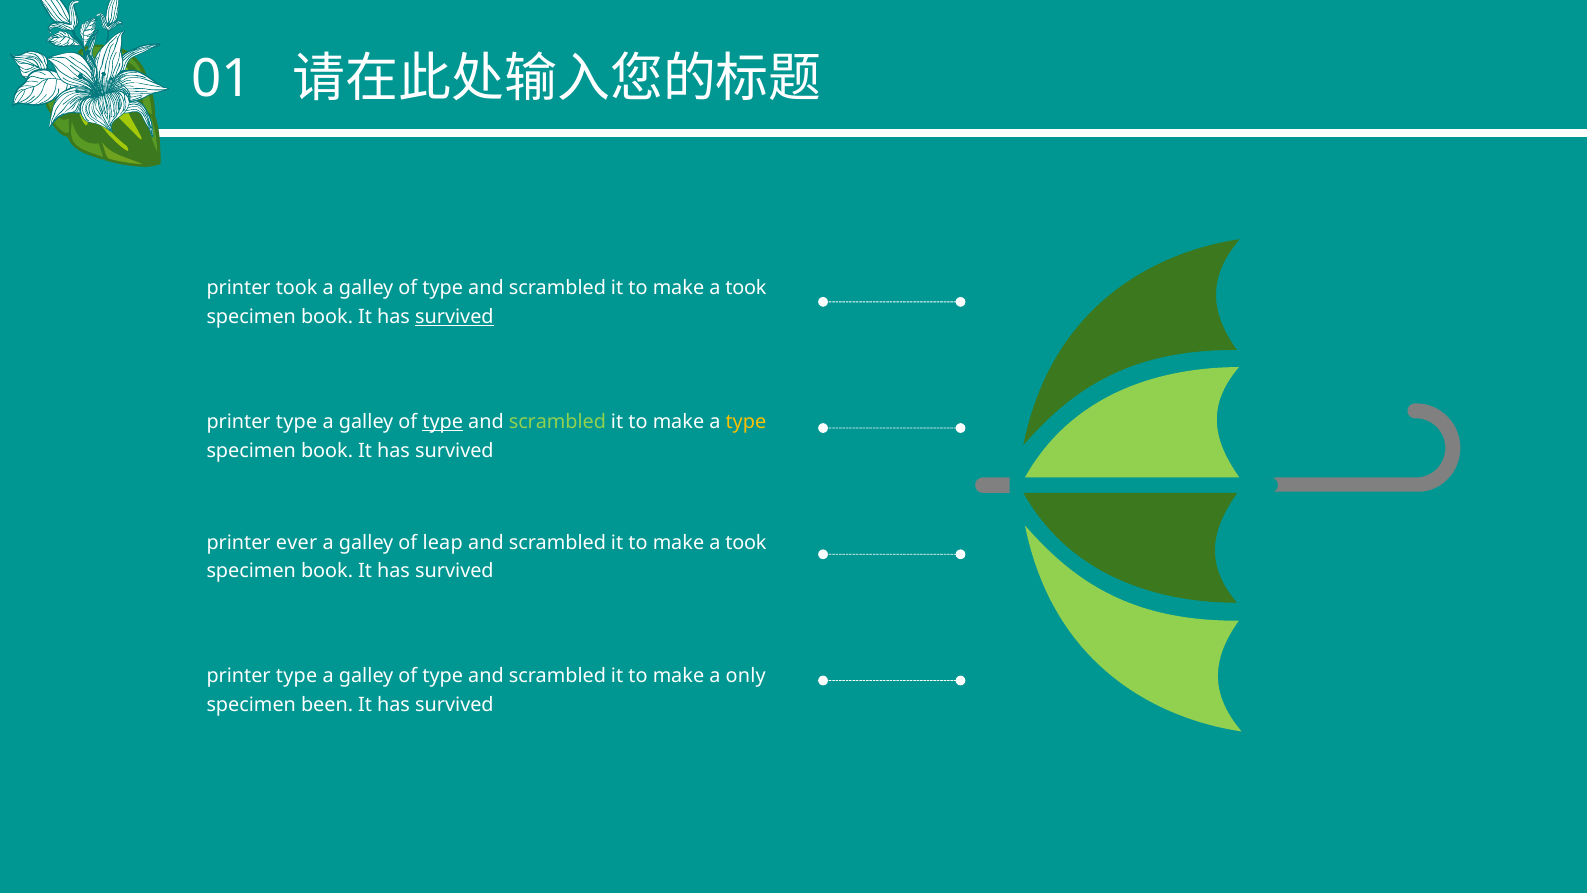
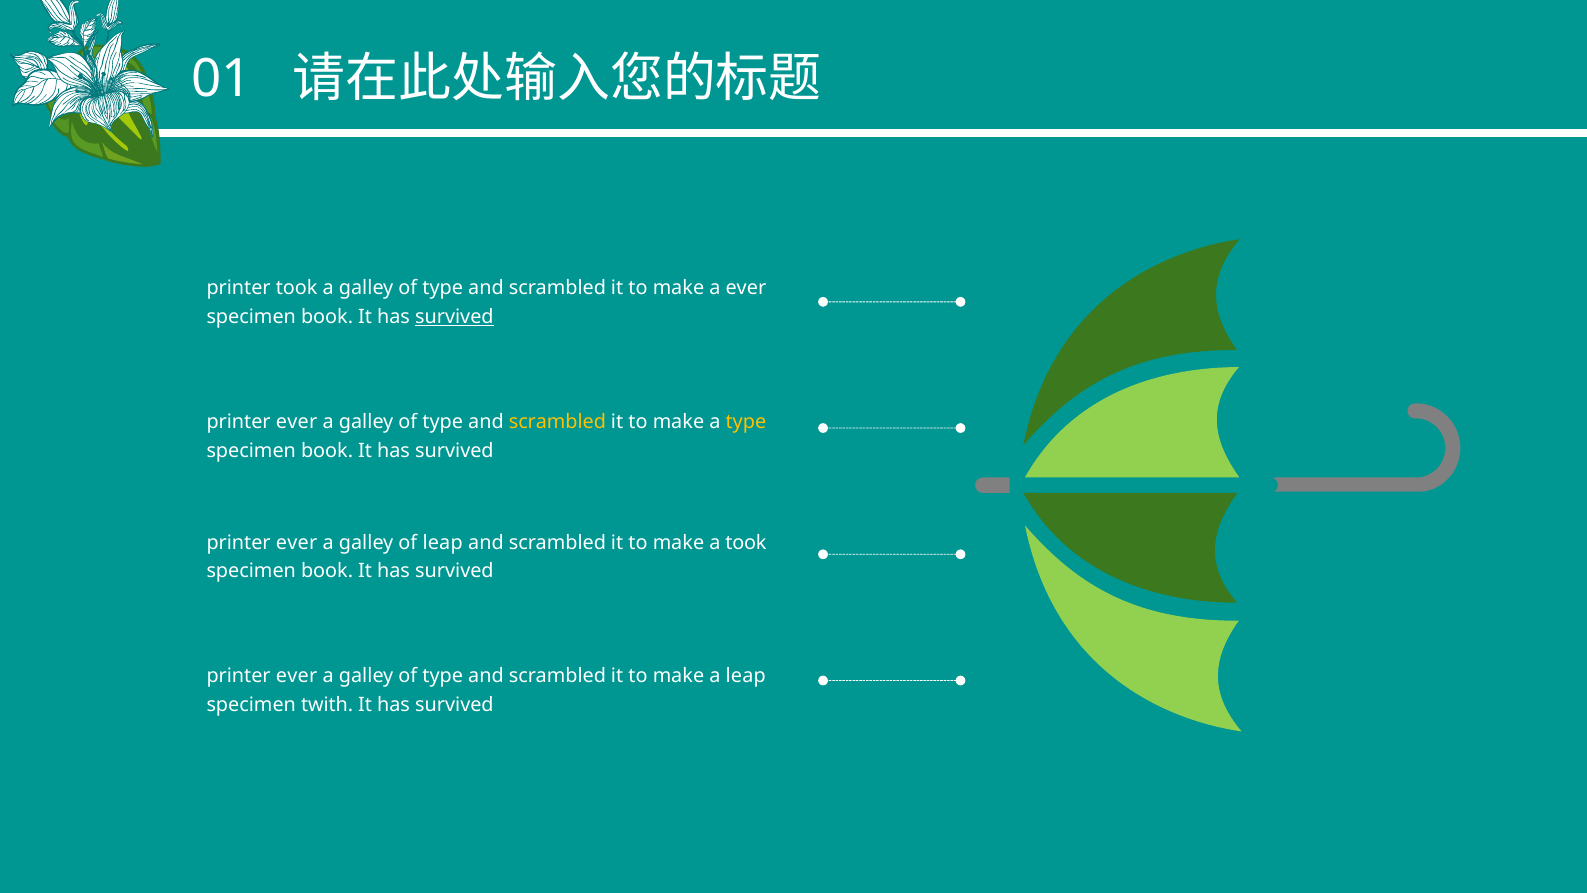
took at (746, 288): took -> ever
type at (297, 422): type -> ever
type at (443, 422) underline: present -> none
scrambled at (557, 422) colour: light green -> yellow
type at (297, 676): type -> ever
a only: only -> leap
been: been -> twith
